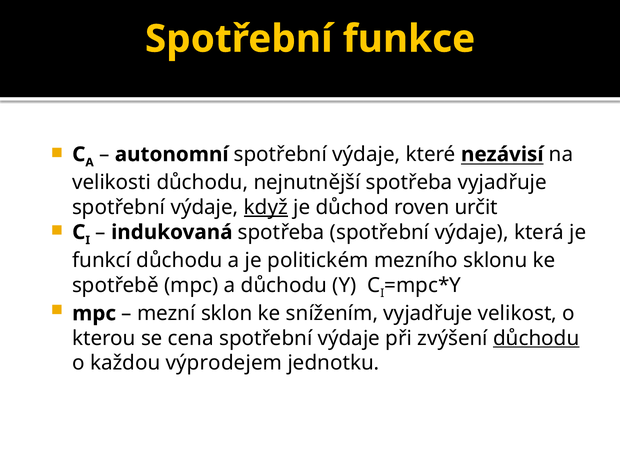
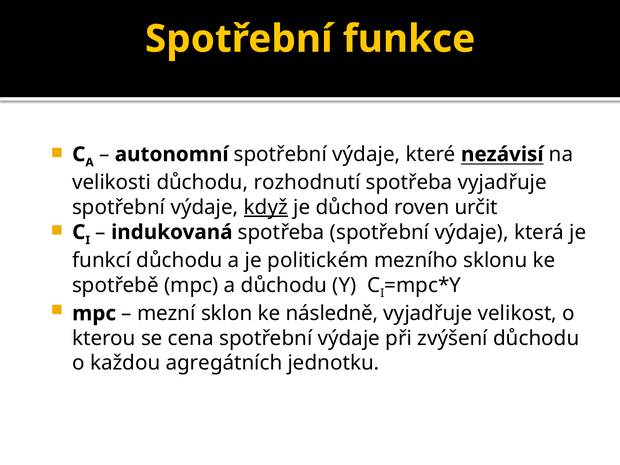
nejnutnější: nejnutnější -> rozhodnutí
snížením: snížením -> následně
důchodu at (536, 338) underline: present -> none
výprodejem: výprodejem -> agregátních
